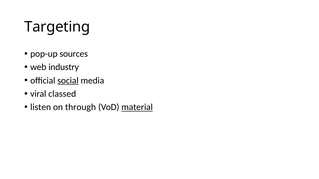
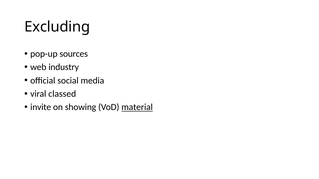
Targeting: Targeting -> Excluding
social underline: present -> none
listen: listen -> invite
through: through -> showing
